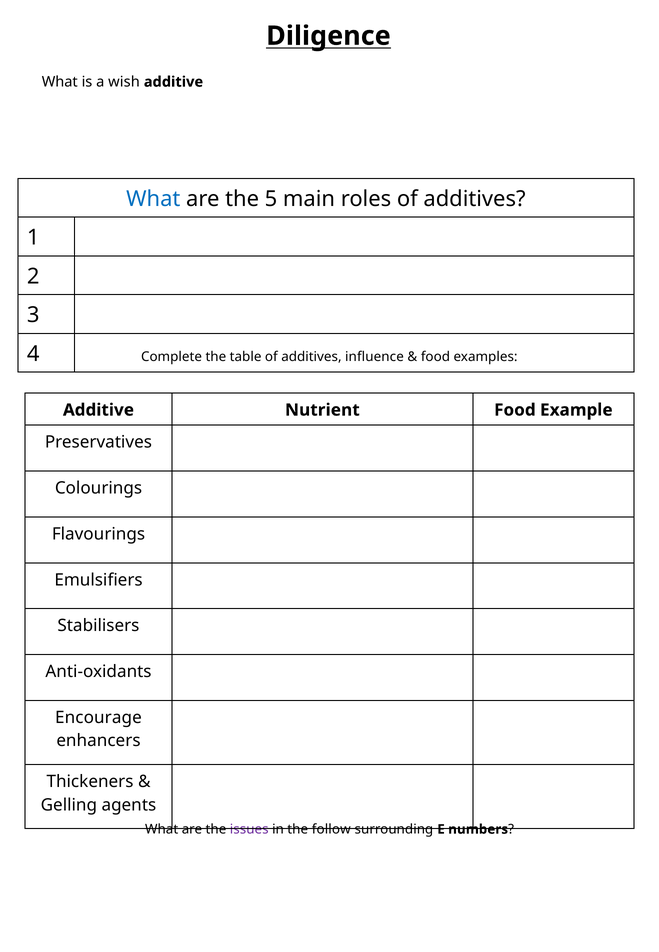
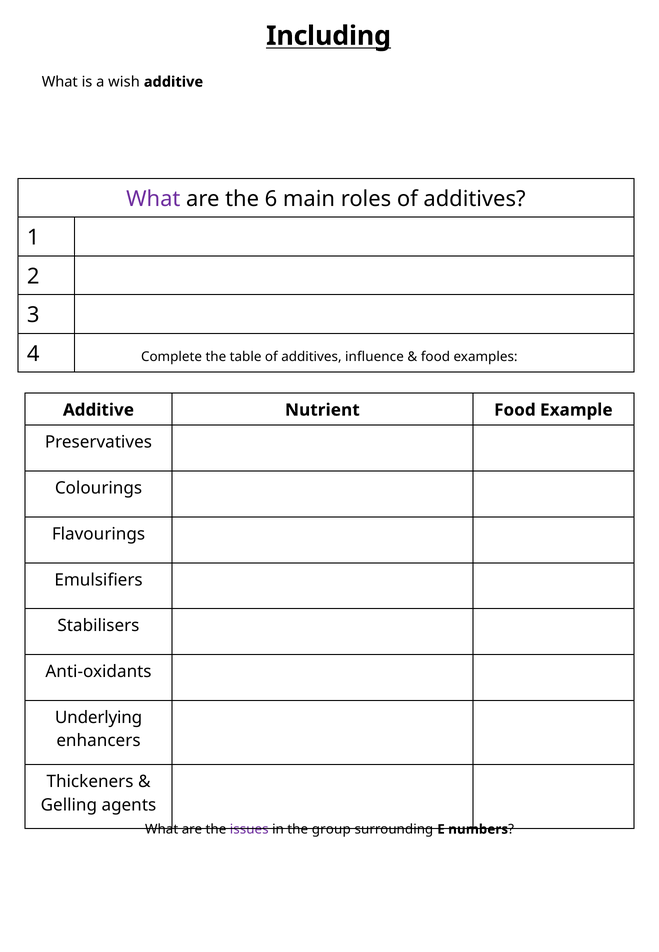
Diligence: Diligence -> Including
What at (153, 199) colour: blue -> purple
5: 5 -> 6
Encourage: Encourage -> Underlying
follow: follow -> group
